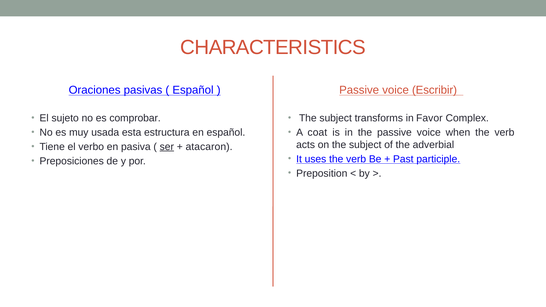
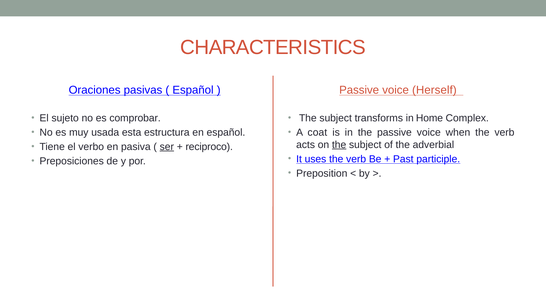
Escribir: Escribir -> Herself
Favor: Favor -> Home
the at (339, 145) underline: none -> present
atacaron: atacaron -> reciproco
